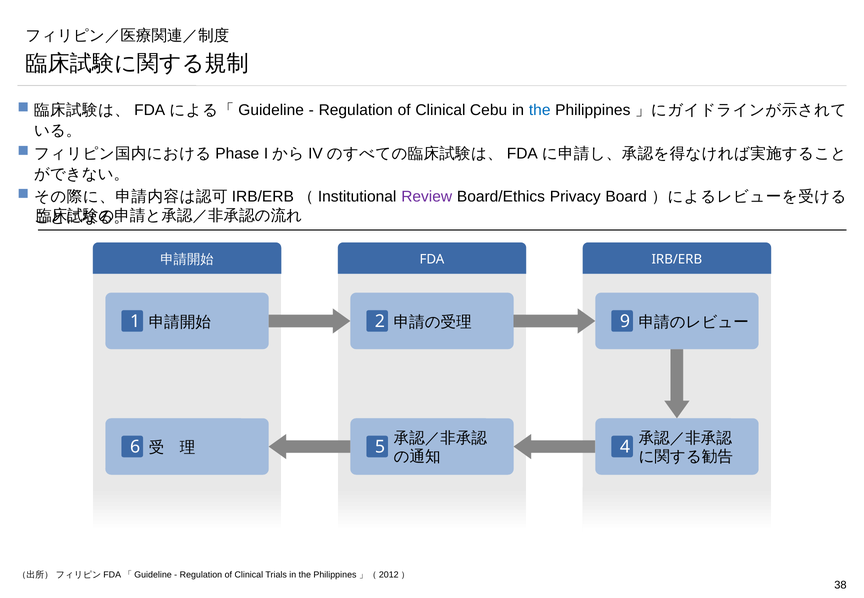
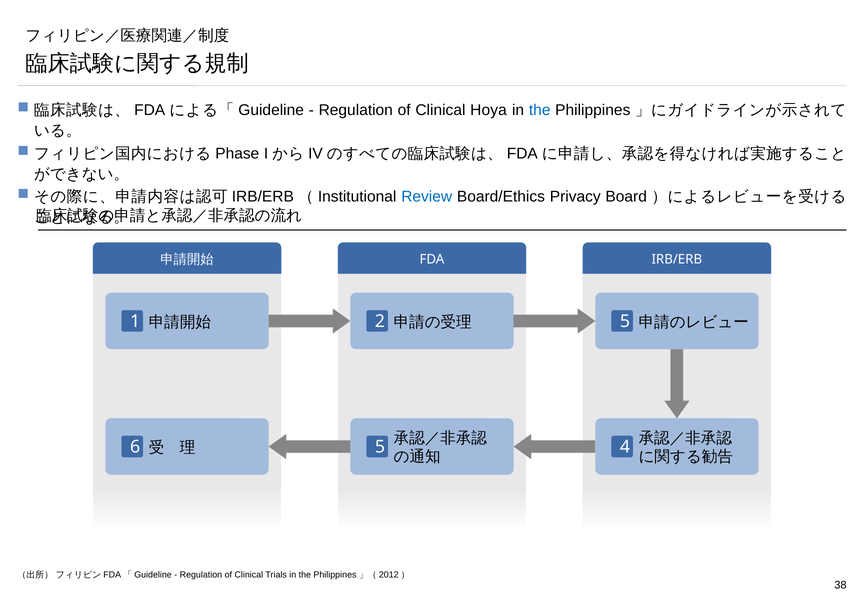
Cebu: Cebu -> Hoya
Review colour: purple -> blue
2 9: 9 -> 5
